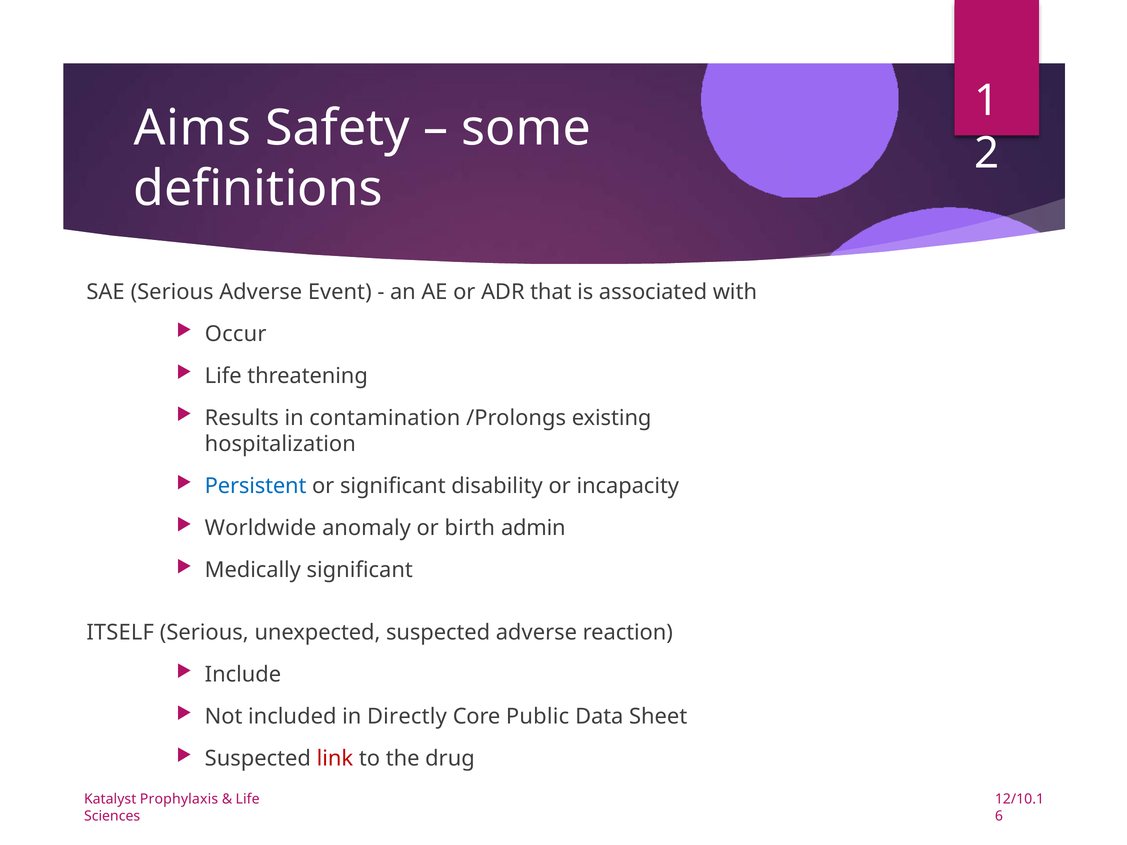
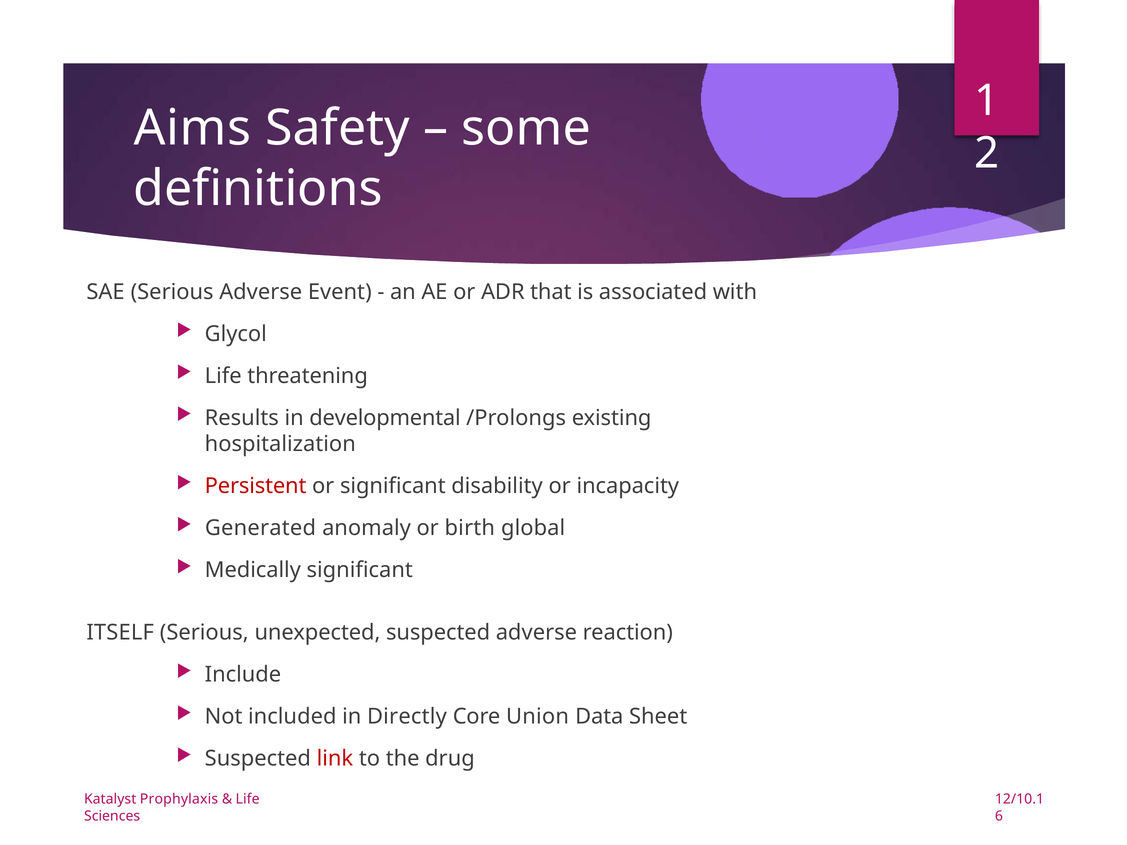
Occur: Occur -> Glycol
contamination: contamination -> developmental
Persistent colour: blue -> red
Worldwide: Worldwide -> Generated
admin: admin -> global
Public: Public -> Union
